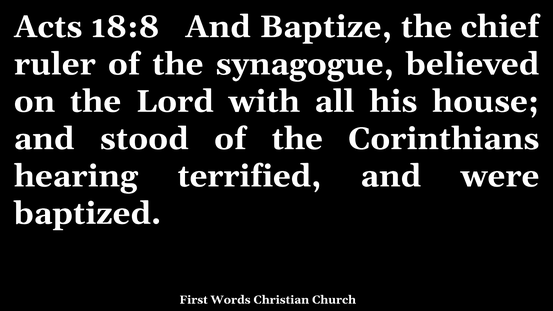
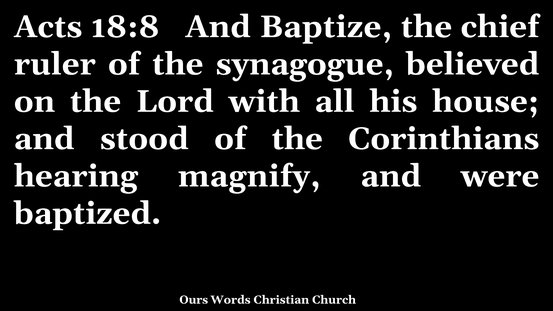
terrified: terrified -> magnify
First: First -> Ours
